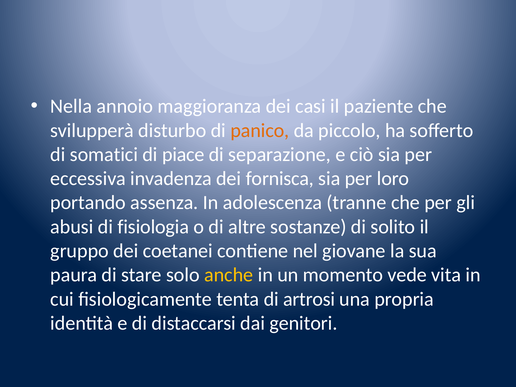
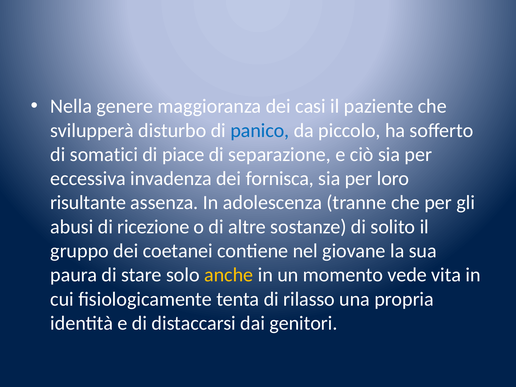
annoio: annoio -> genere
panico colour: orange -> blue
portando: portando -> risultante
fisiologia: fisiologia -> ricezione
artrosi: artrosi -> rilasso
